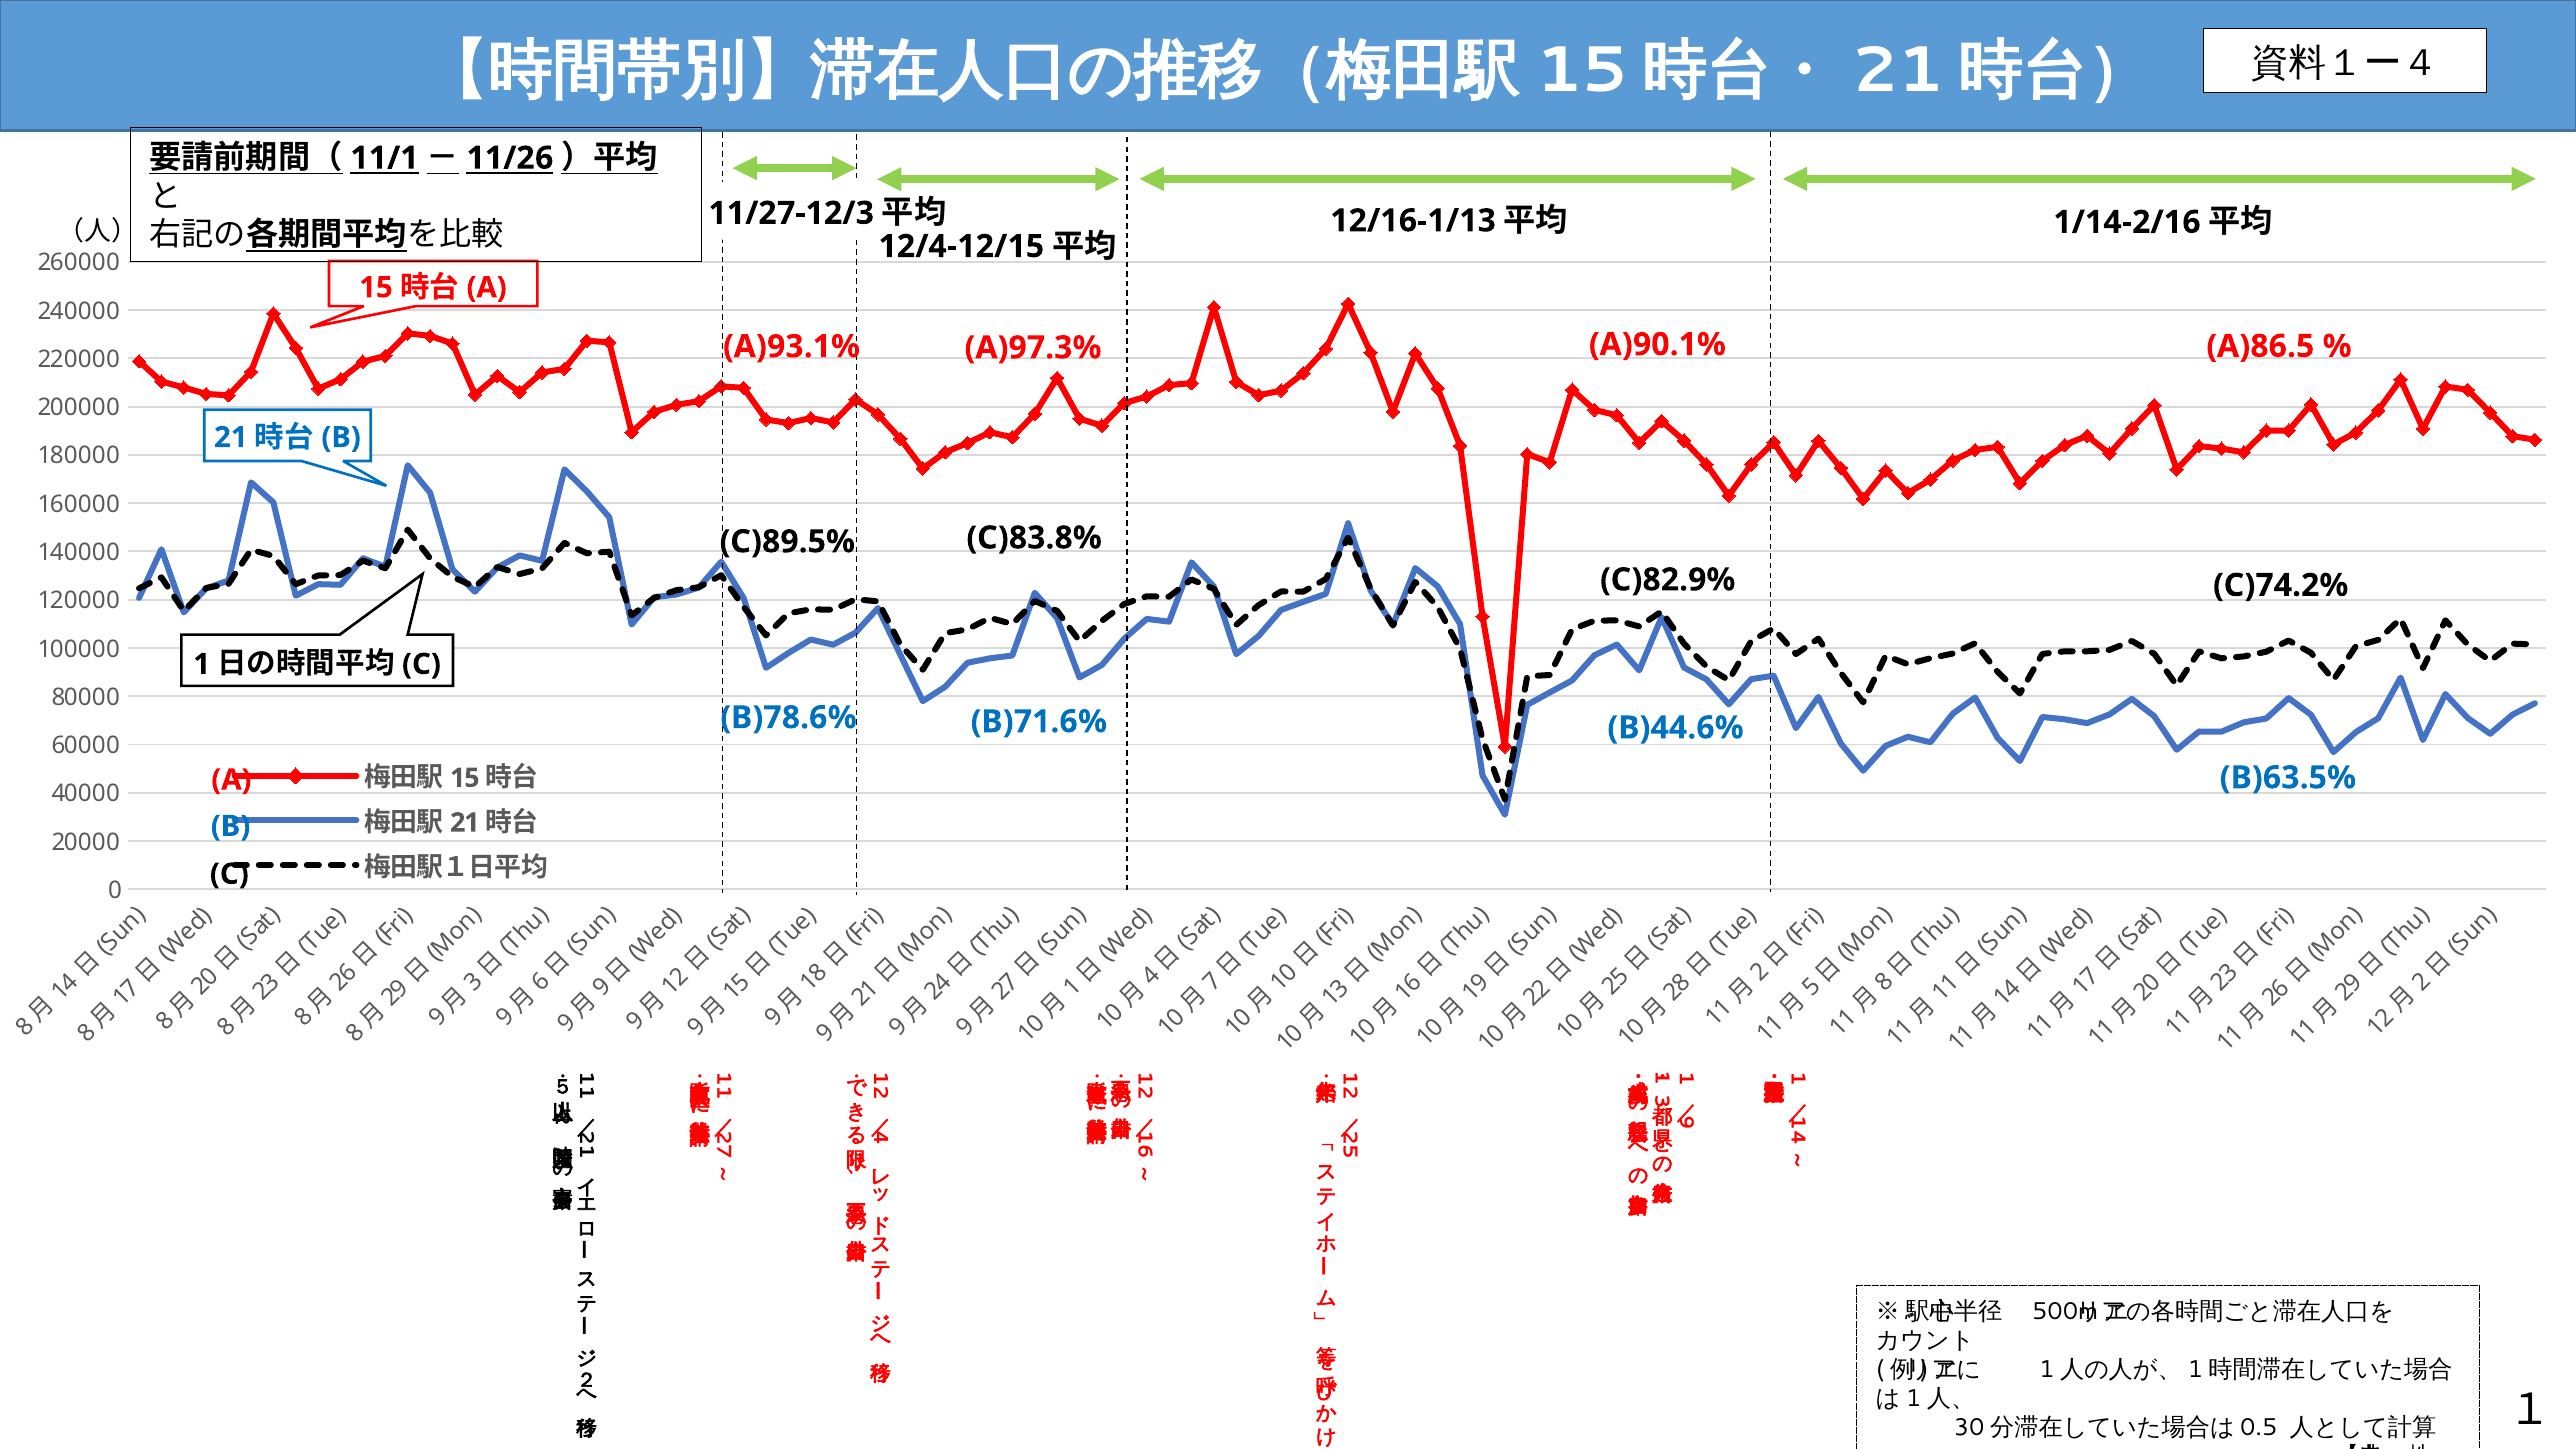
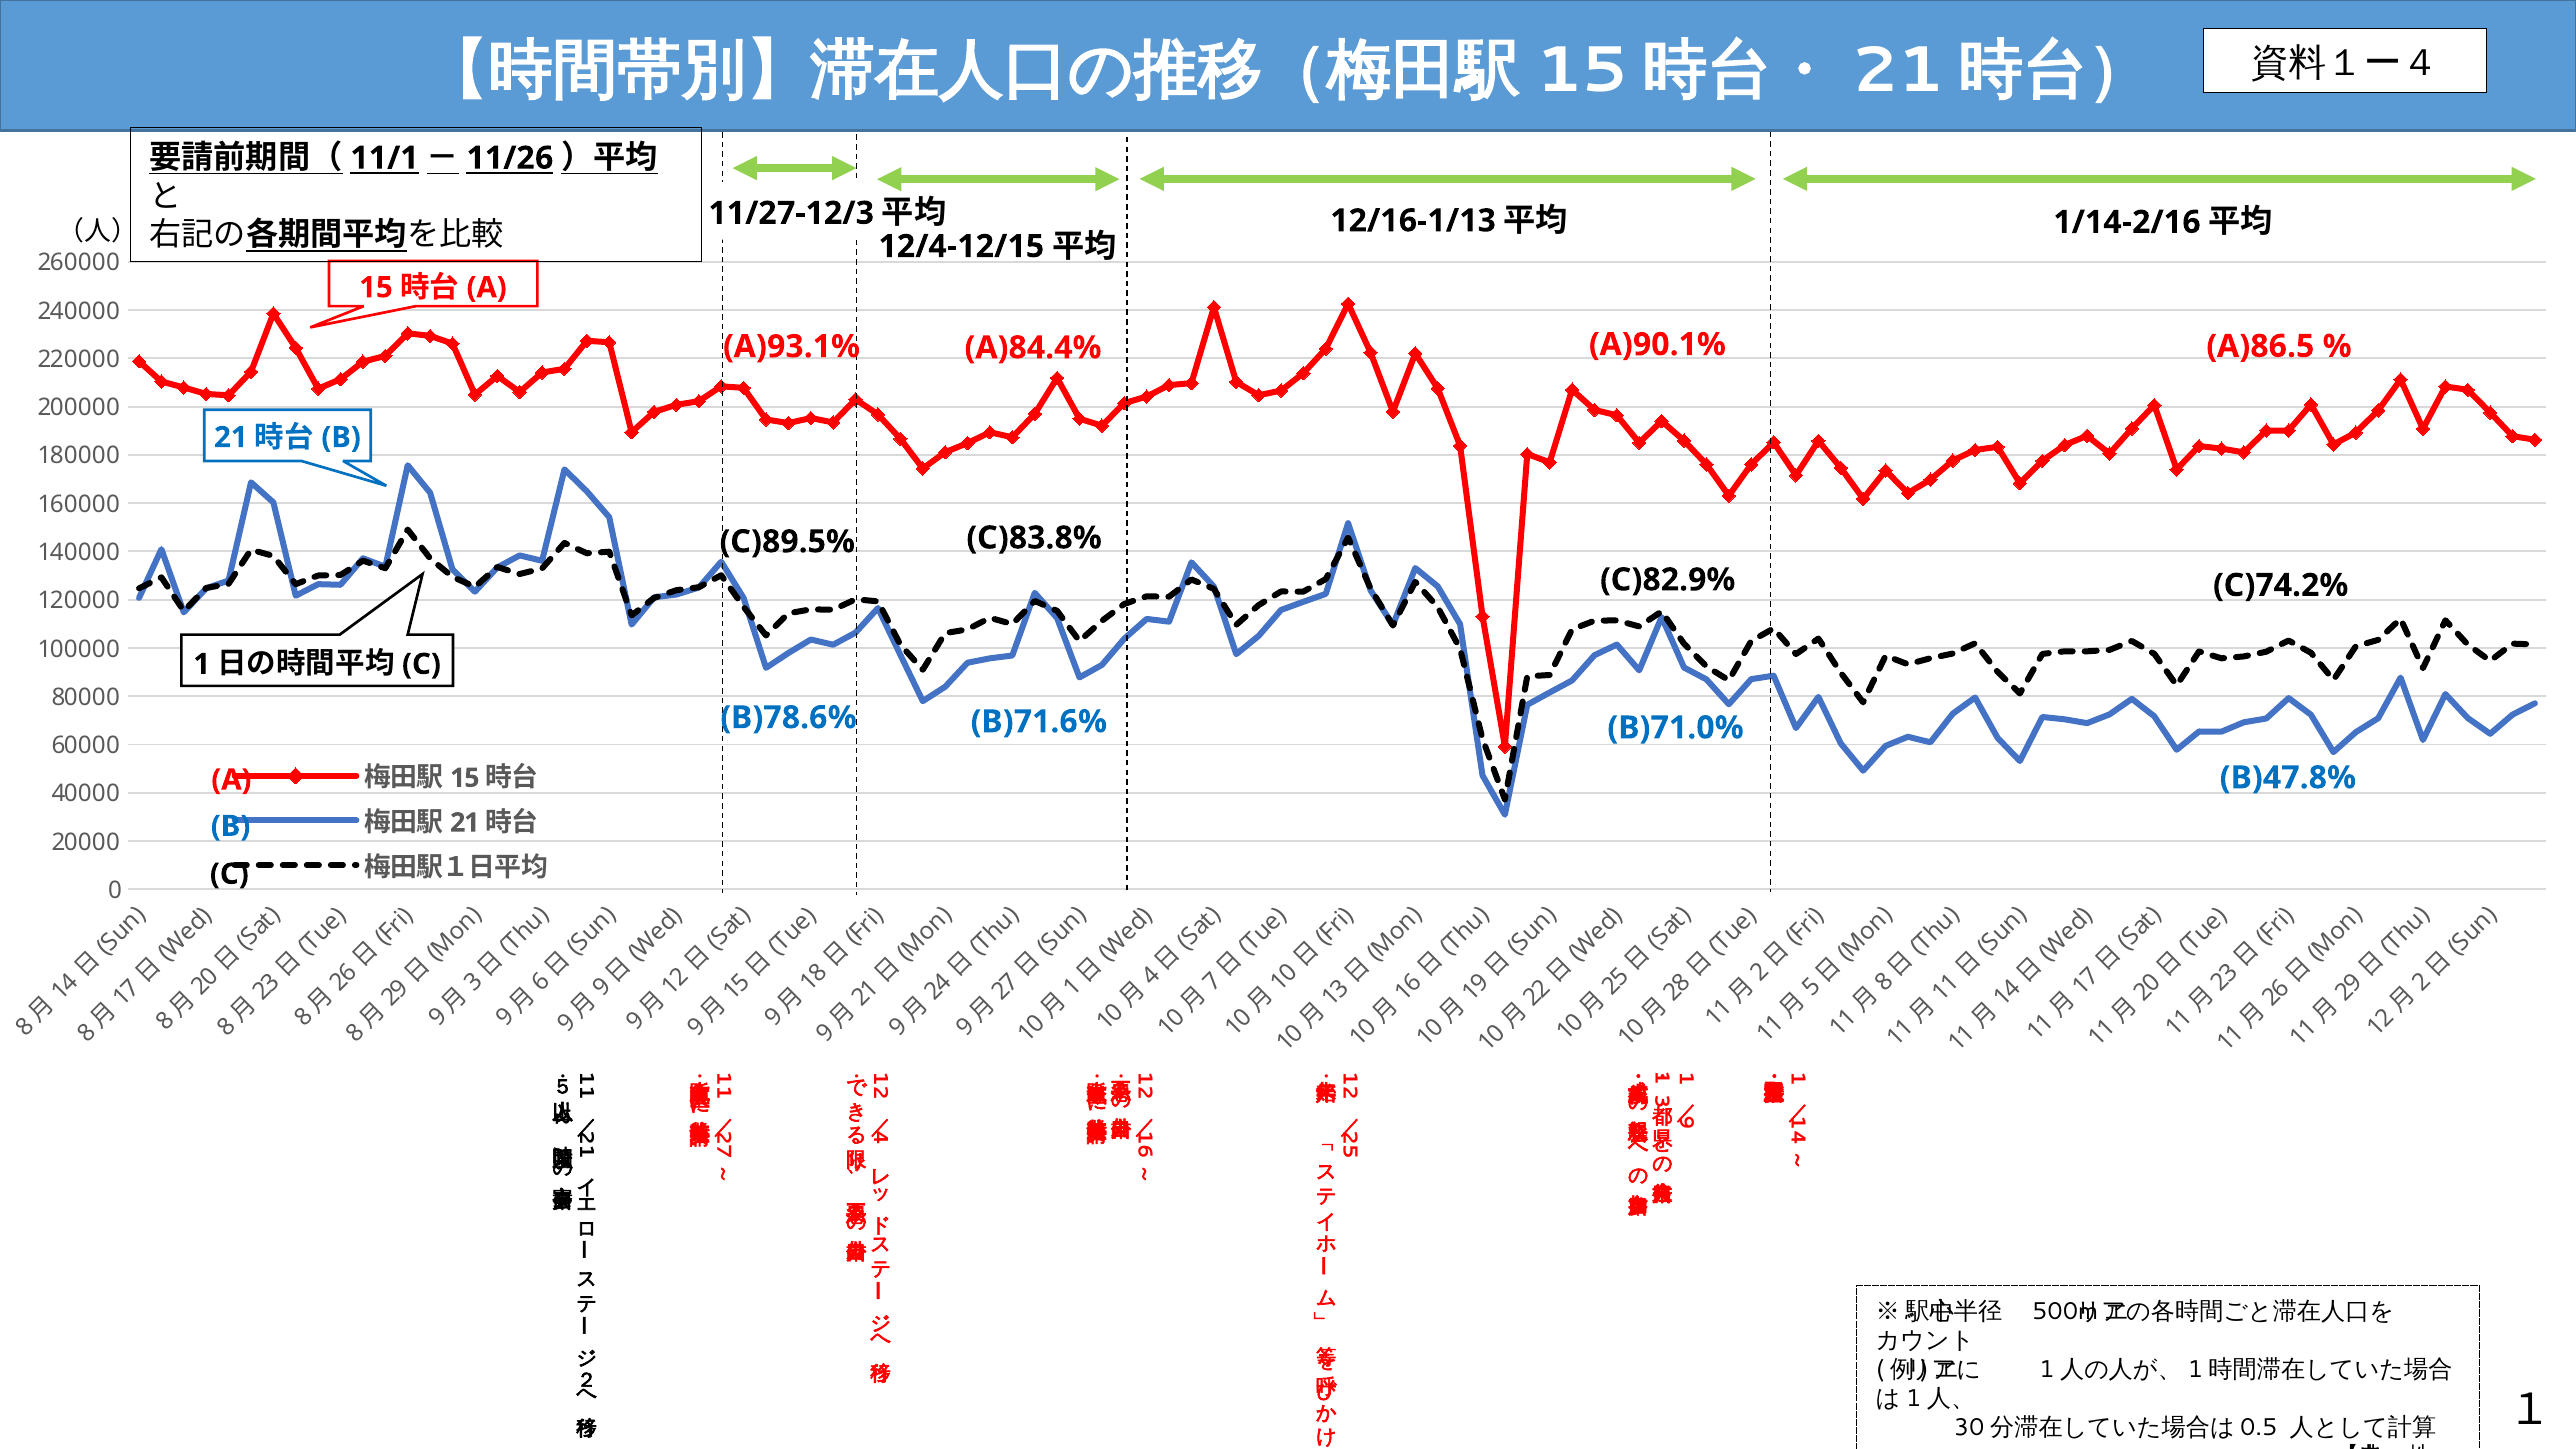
A)97.3%: A)97.3% -> A)84.4%
B)44.6%: B)44.6% -> B)71.0%
B)63.5%: B)63.5% -> B)47.8%
